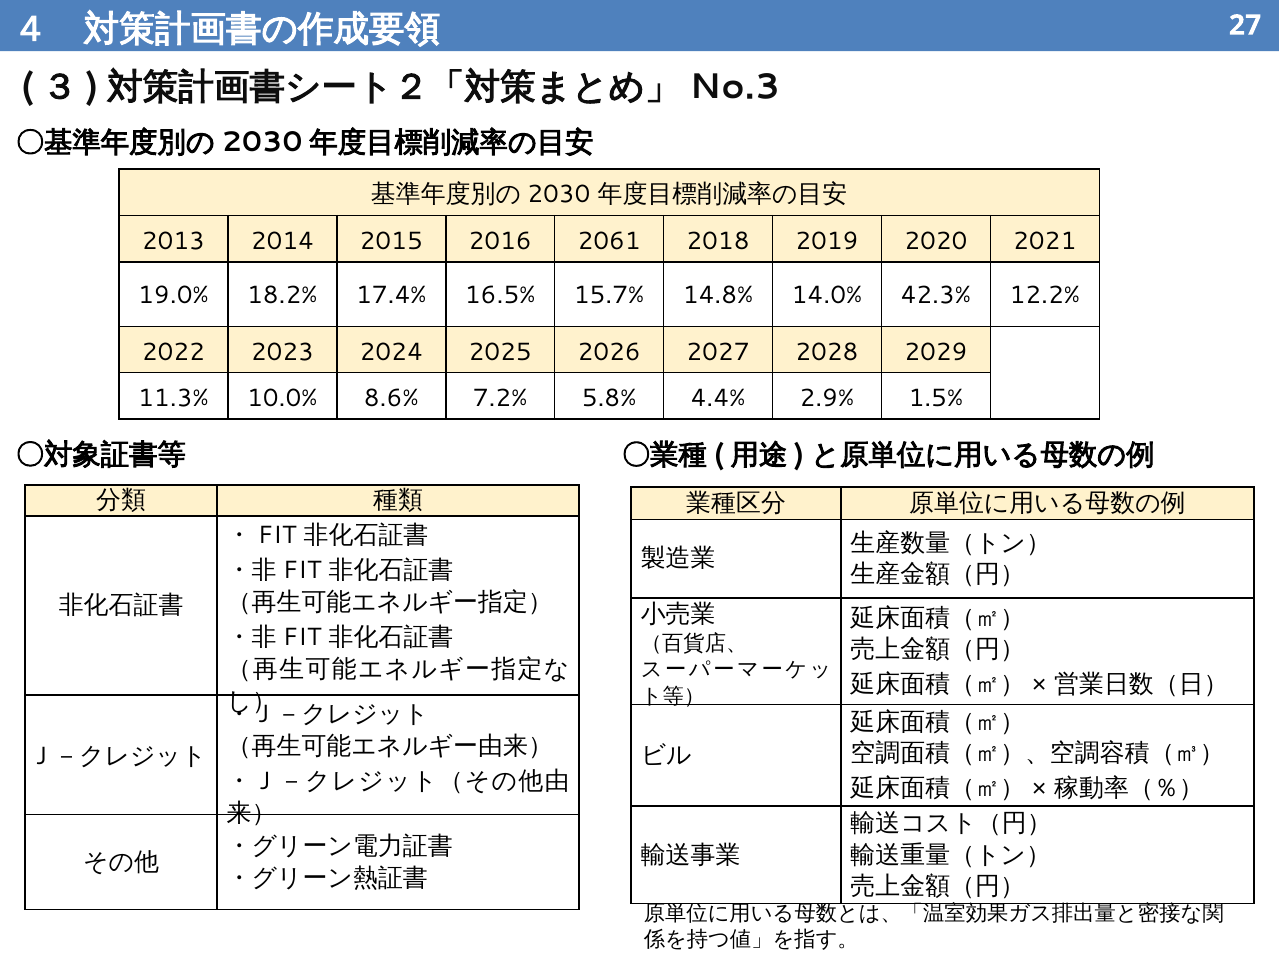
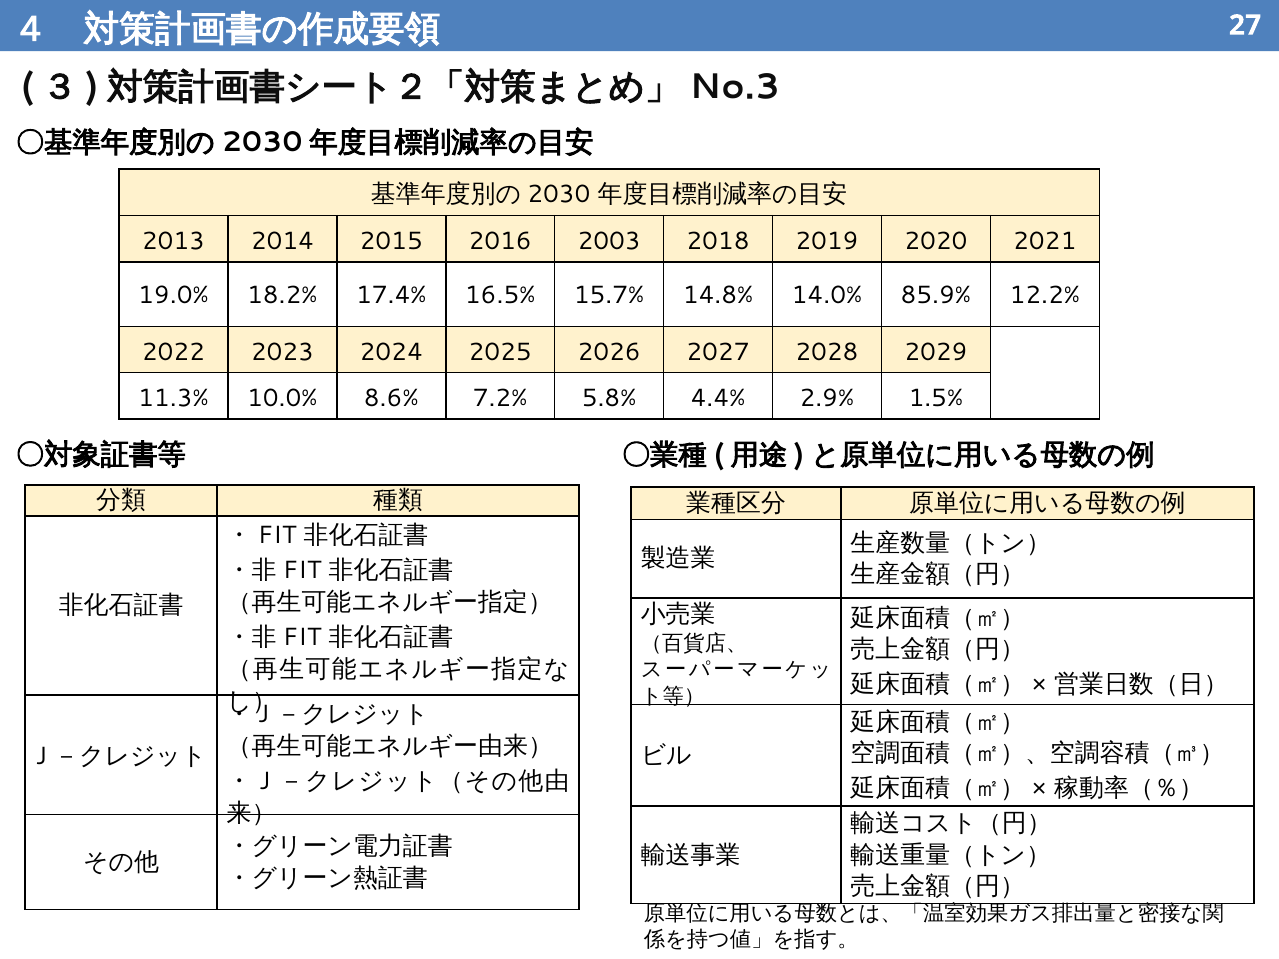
2061: 2061 -> 2003
42.3%: 42.3% -> 85.9%
